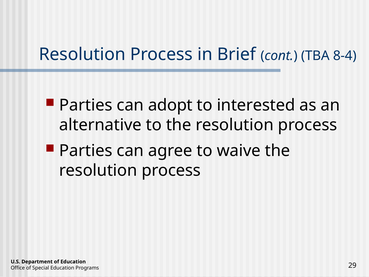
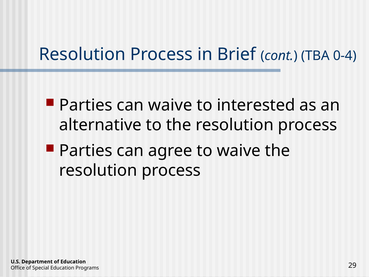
8-4: 8-4 -> 0-4
can adopt: adopt -> waive
